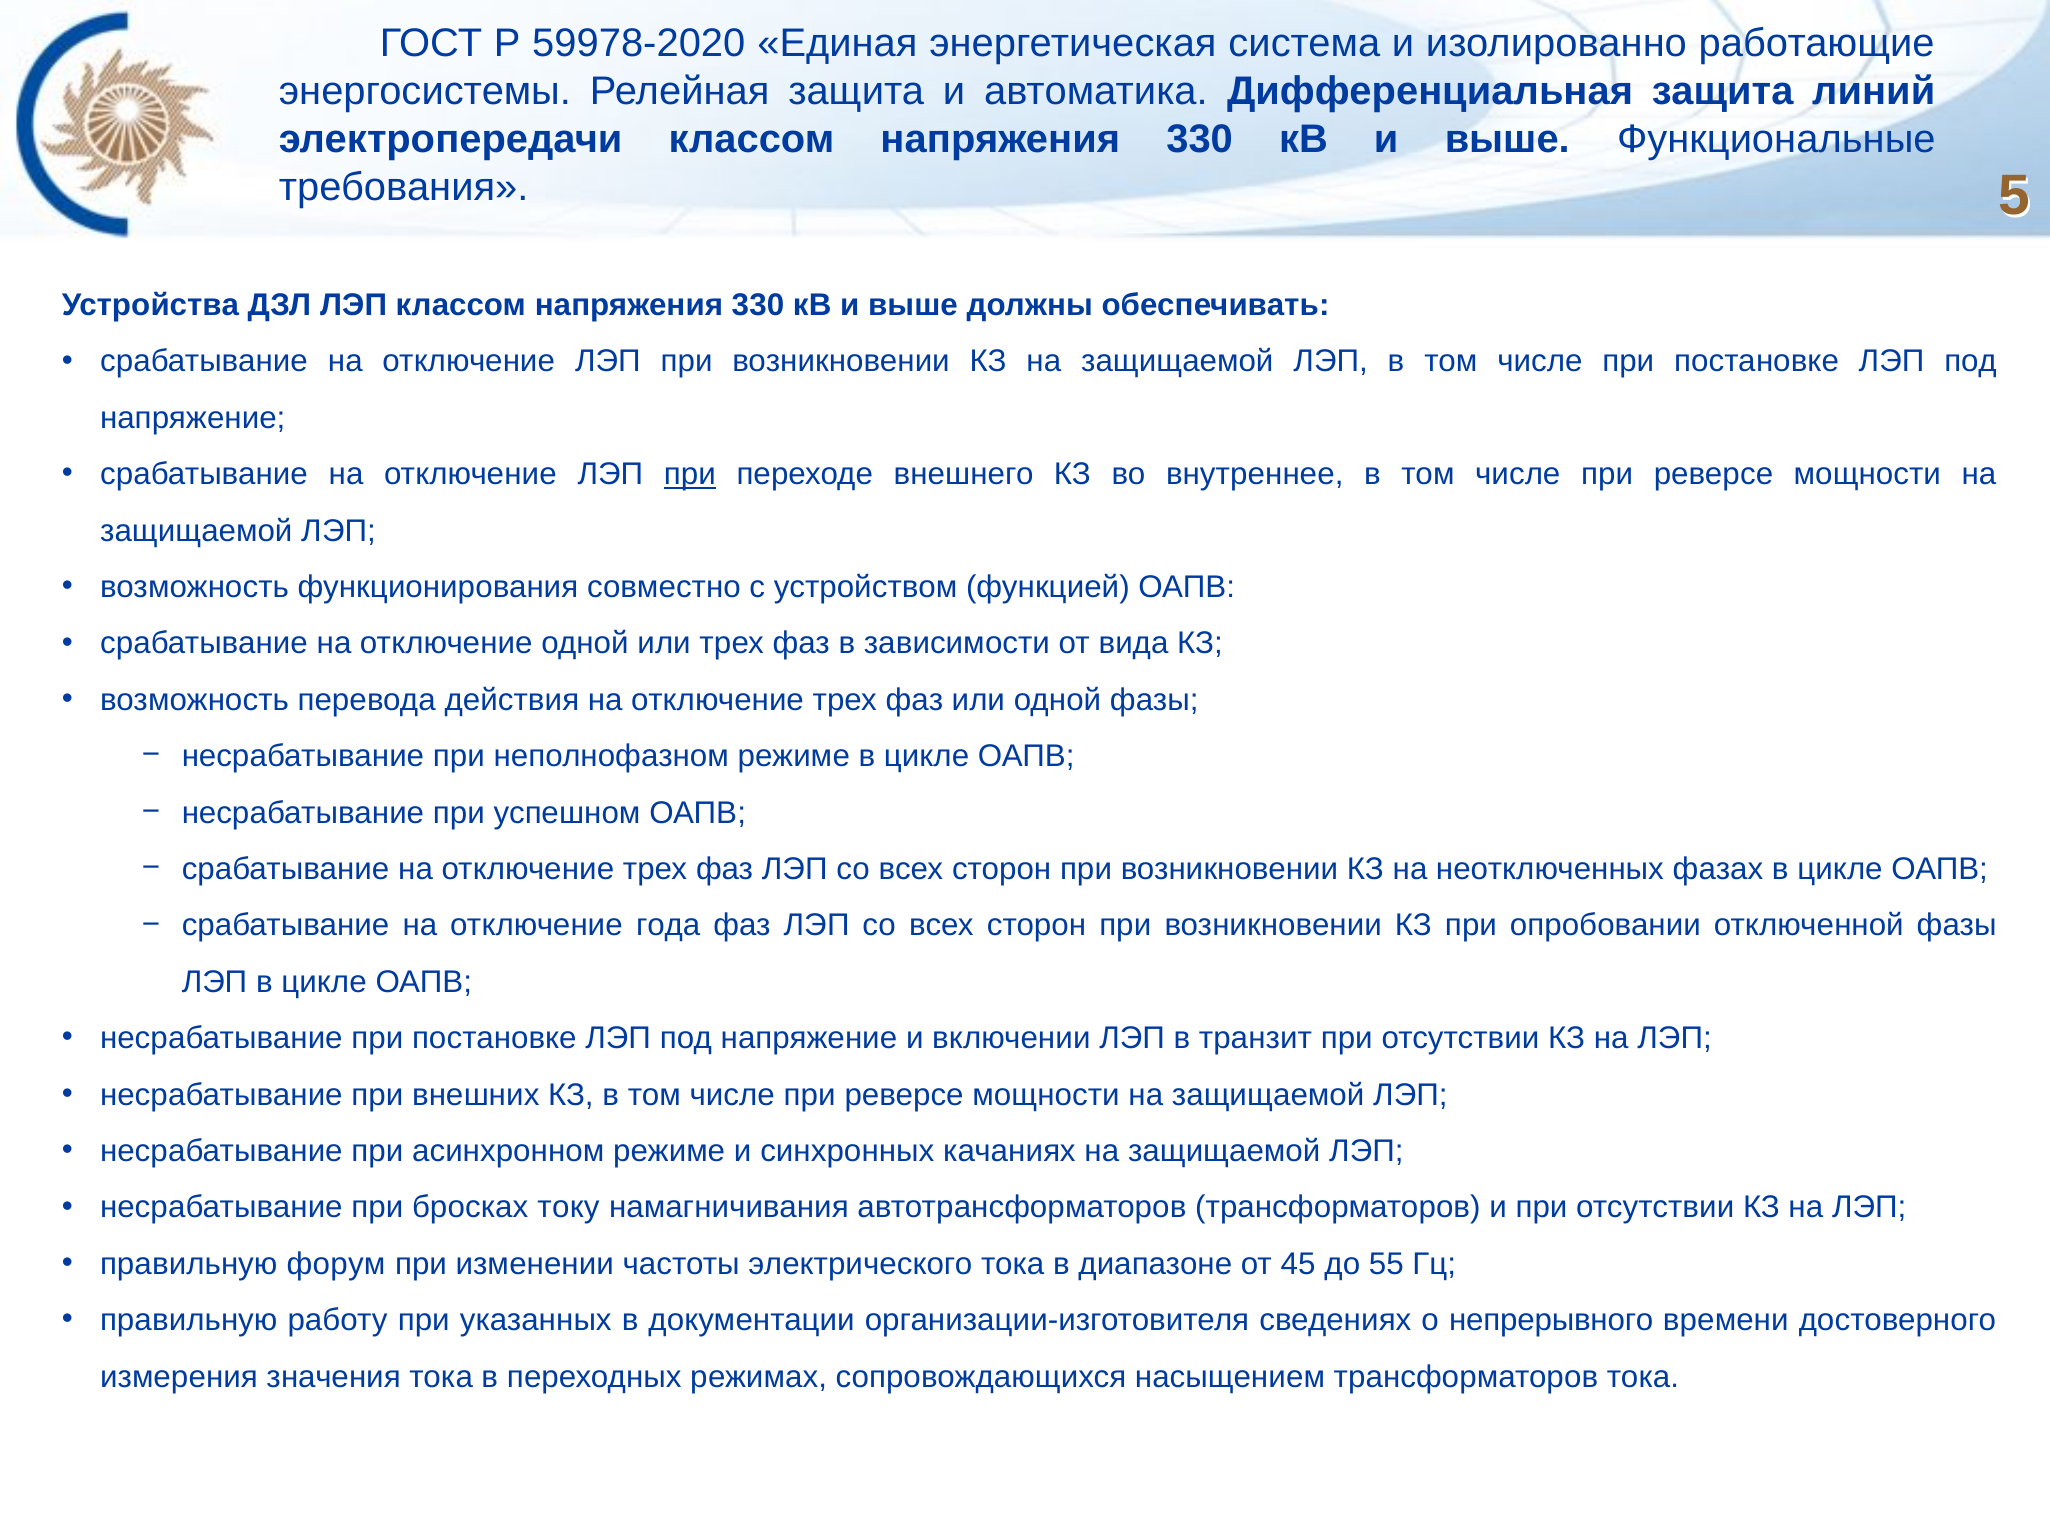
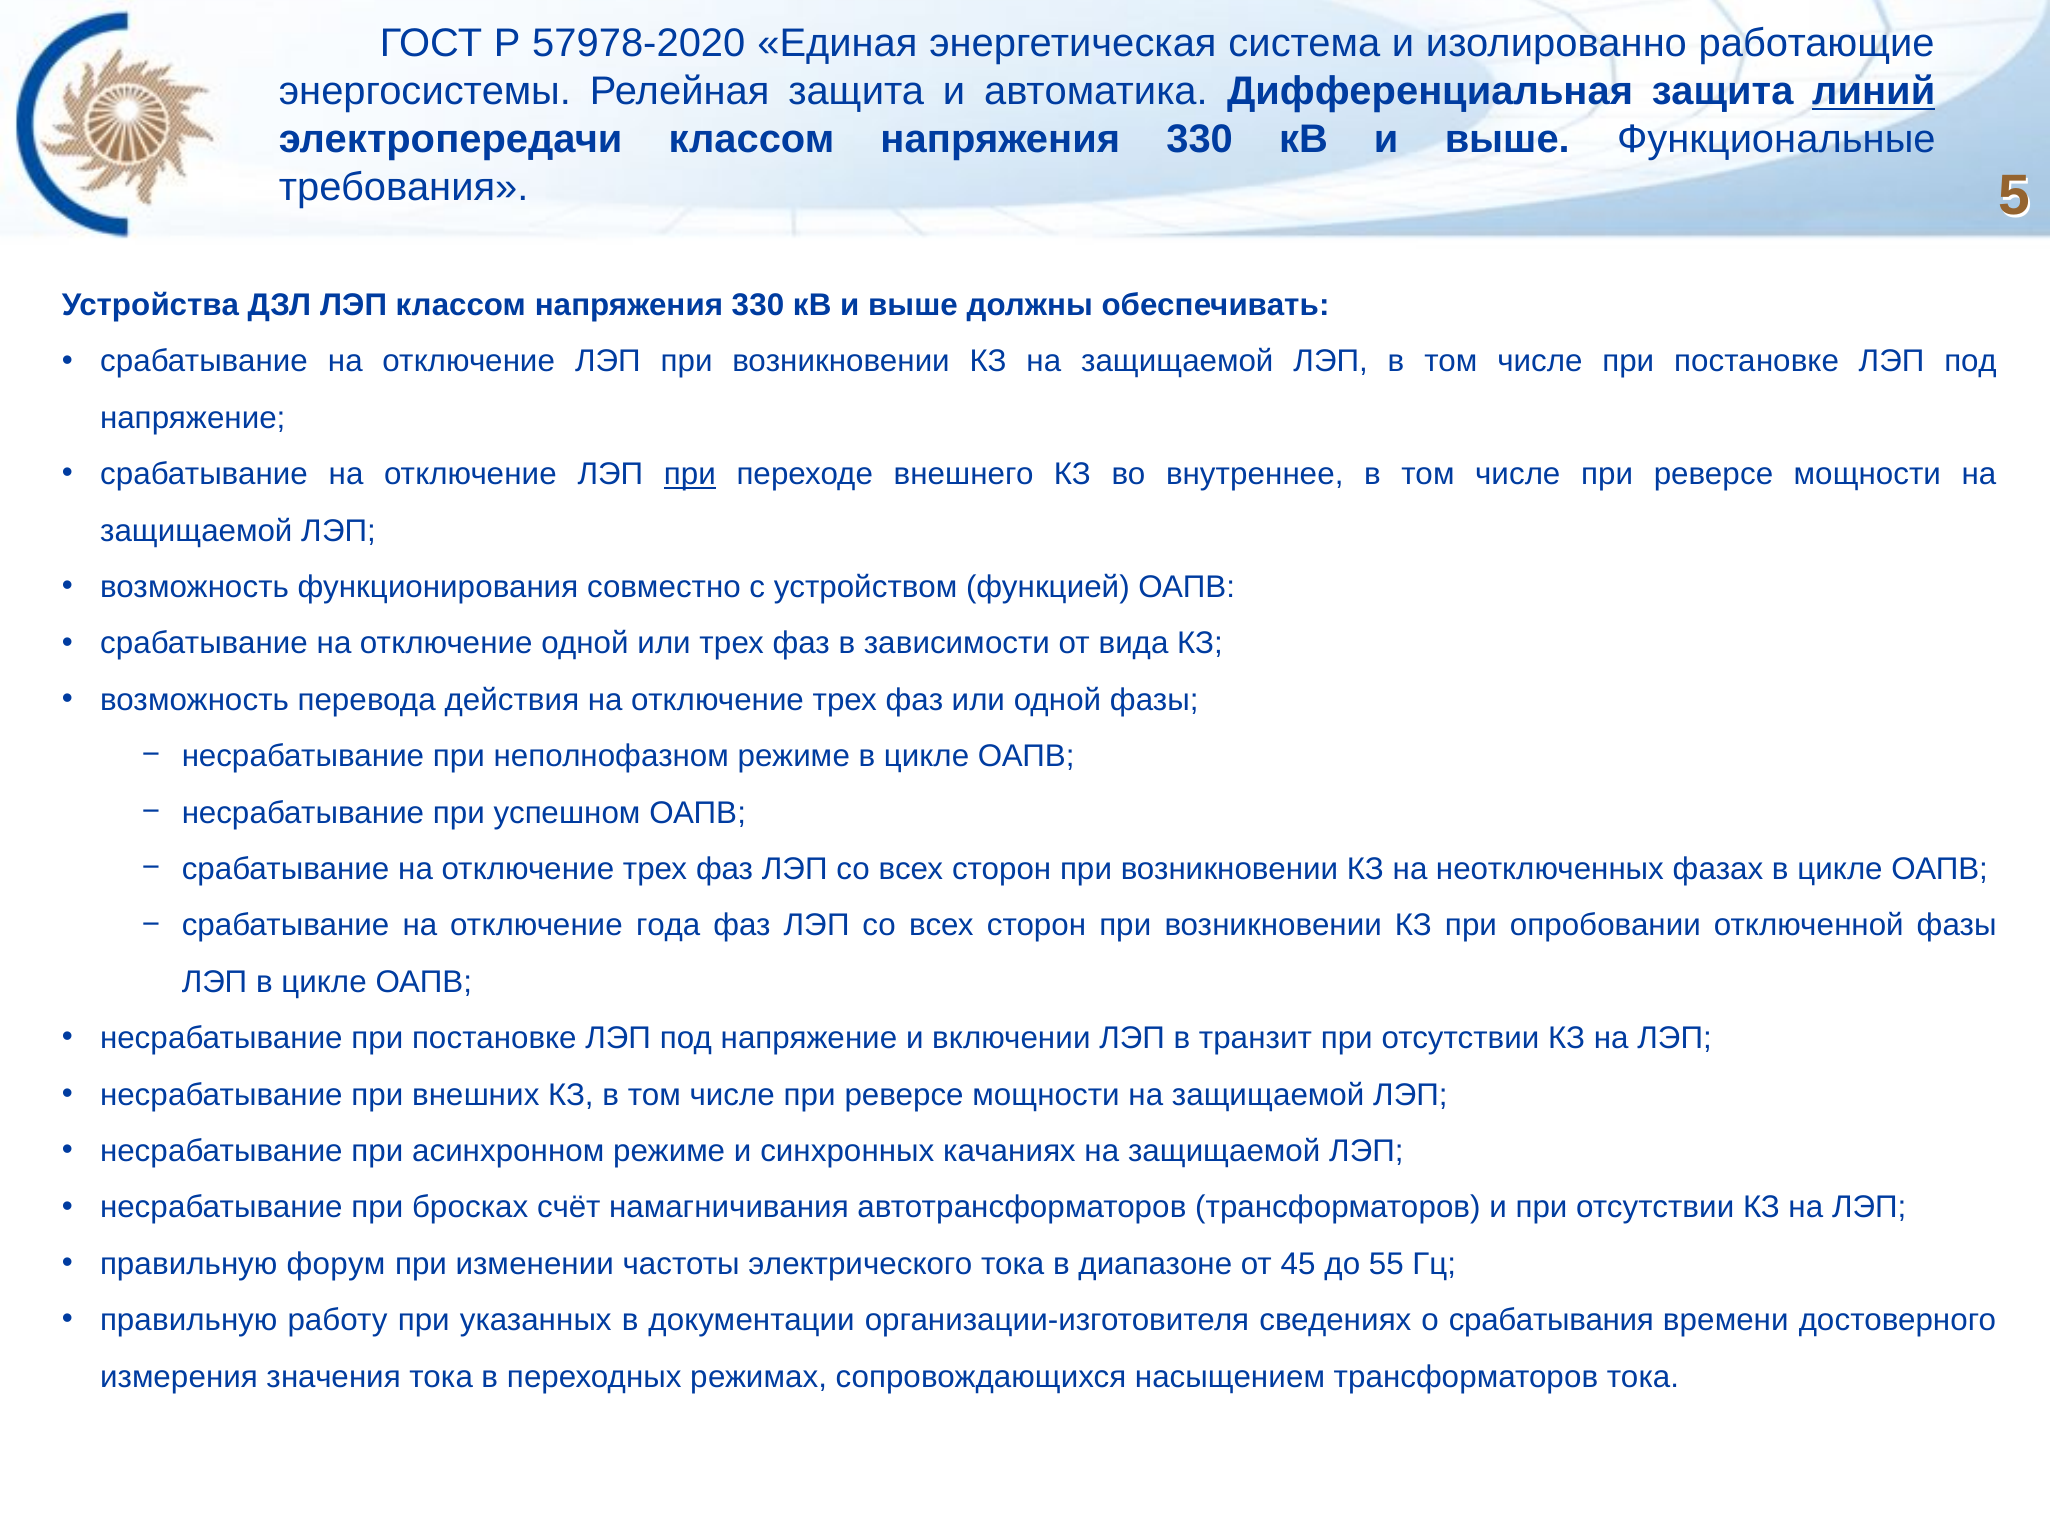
59978-2020: 59978-2020 -> 57978-2020
линий underline: none -> present
току: току -> счёт
непрерывного: непрерывного -> срабатывания
